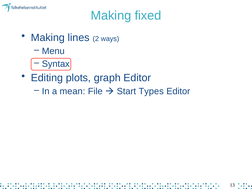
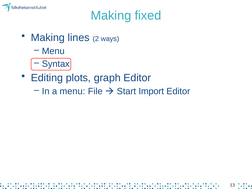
a mean: mean -> menu
Types: Types -> Import
